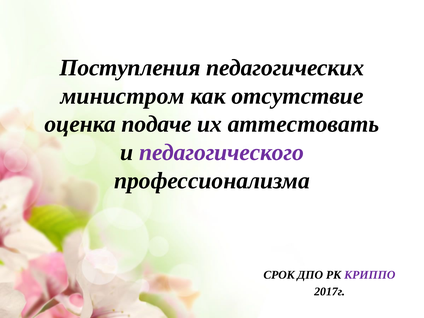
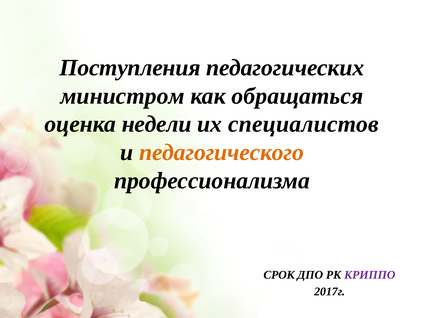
отсутствие: отсутствие -> обращаться
подаче: подаче -> недели
аттестовать: аттестовать -> специалистов
педагогического colour: purple -> orange
